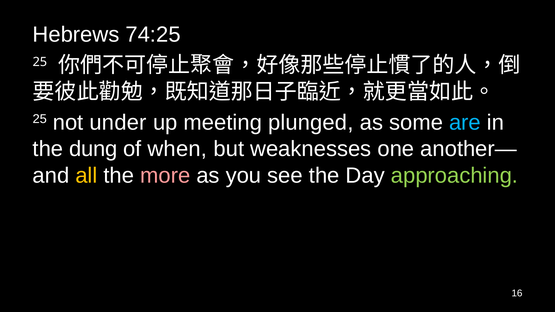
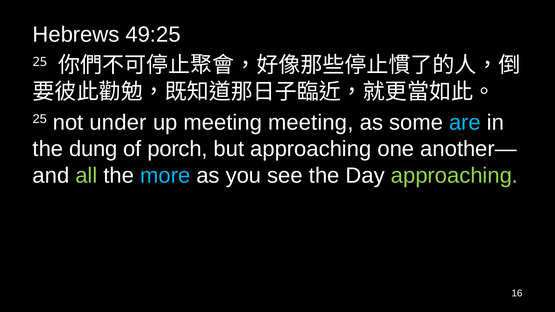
74:25: 74:25 -> 49:25
meeting plunged: plunged -> meeting
when: when -> porch
but weaknesses: weaknesses -> approaching
all colour: yellow -> light green
more colour: pink -> light blue
